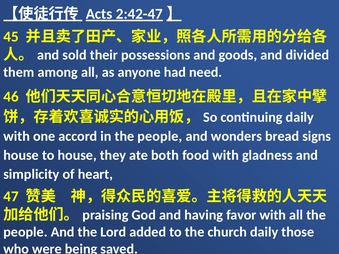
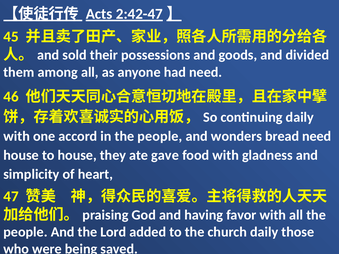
bread signs: signs -> need
both: both -> gave
